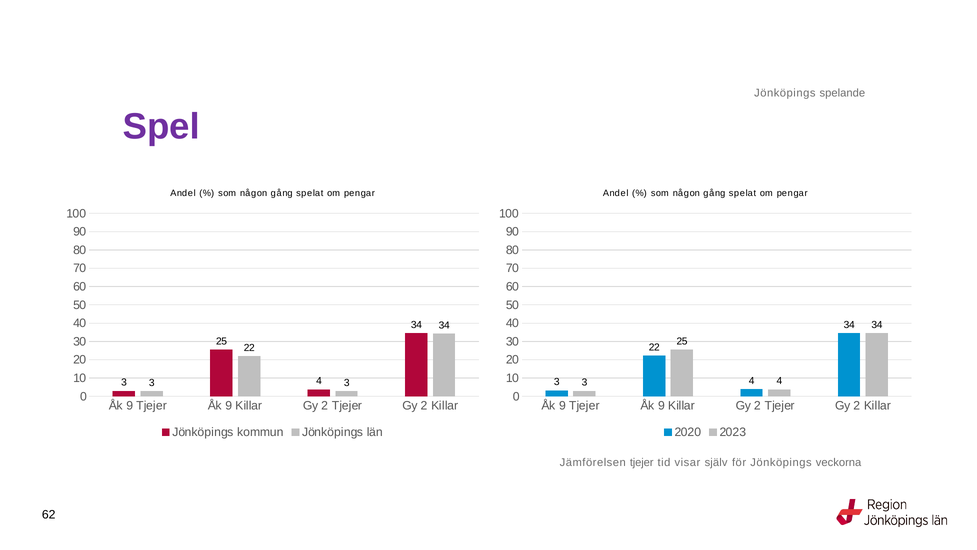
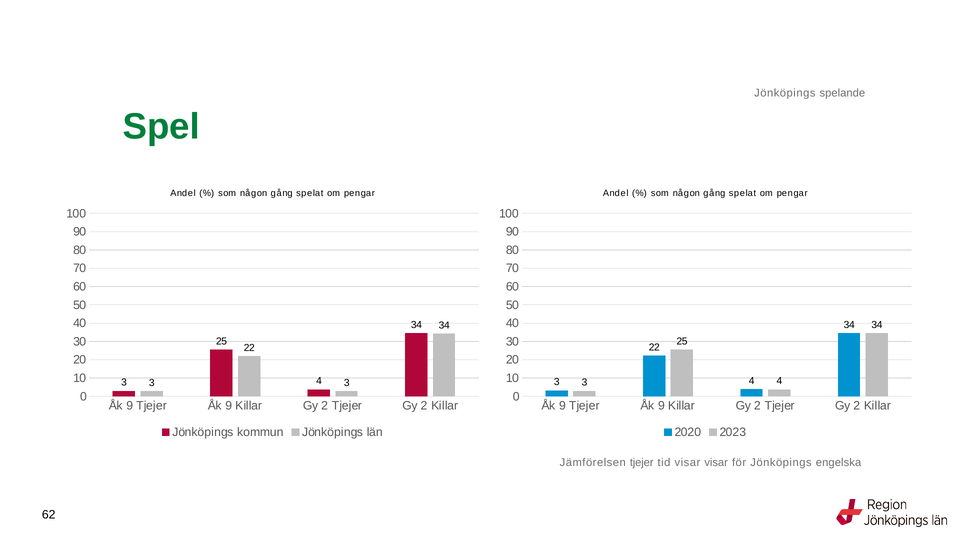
Spel colour: purple -> green
visar själv: själv -> visar
veckorna: veckorna -> engelska
